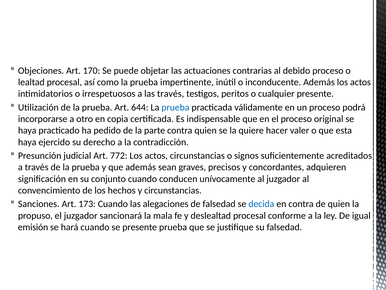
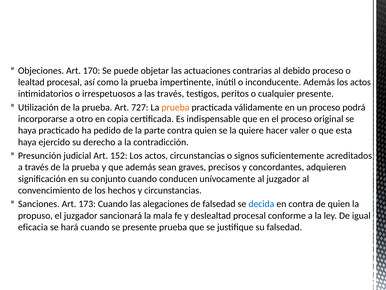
644: 644 -> 727
prueba at (175, 107) colour: blue -> orange
772: 772 -> 152
emisión: emisión -> eficacia
